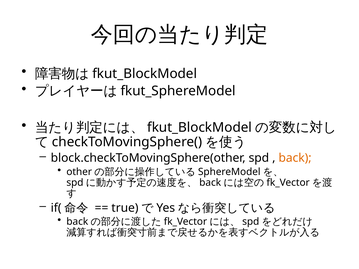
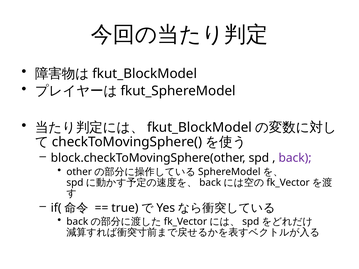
back colour: orange -> purple
